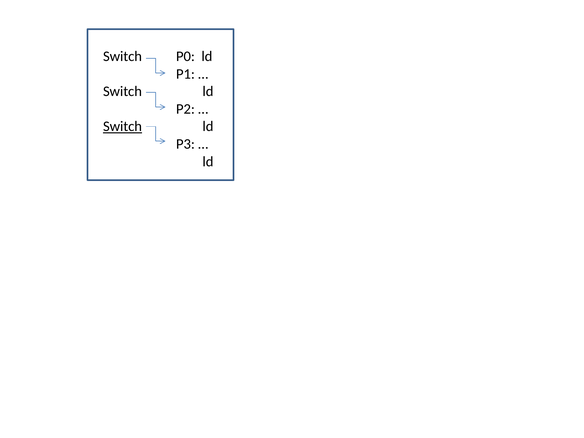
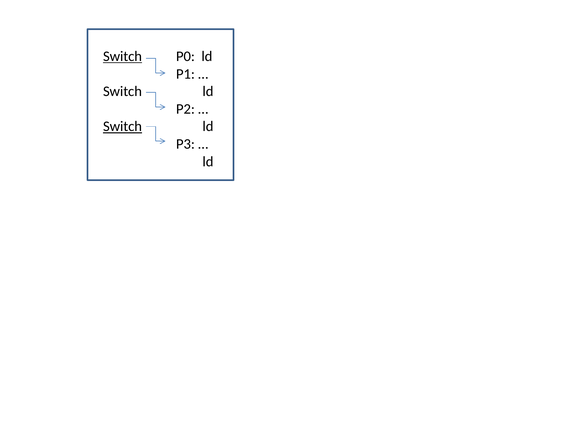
Switch at (123, 56) underline: none -> present
